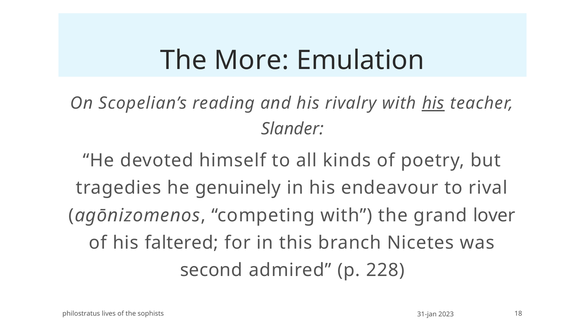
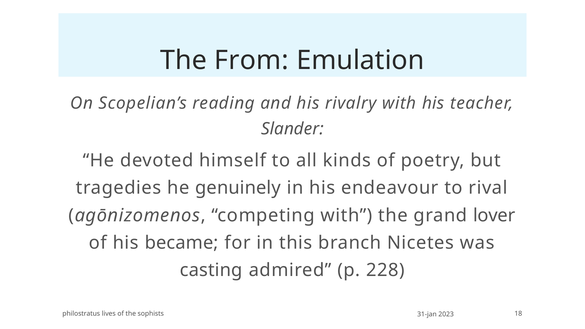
More: More -> From
his at (433, 103) underline: present -> none
faltered: faltered -> became
second: second -> casting
